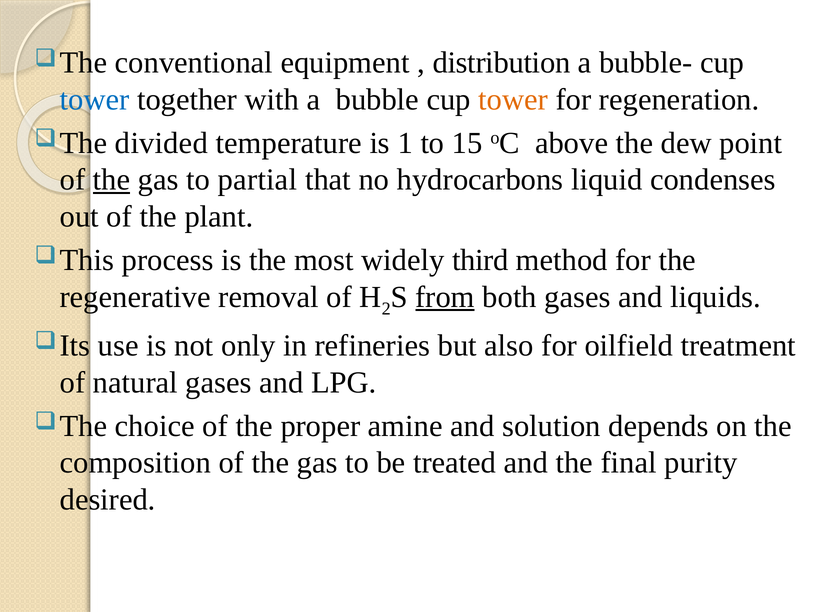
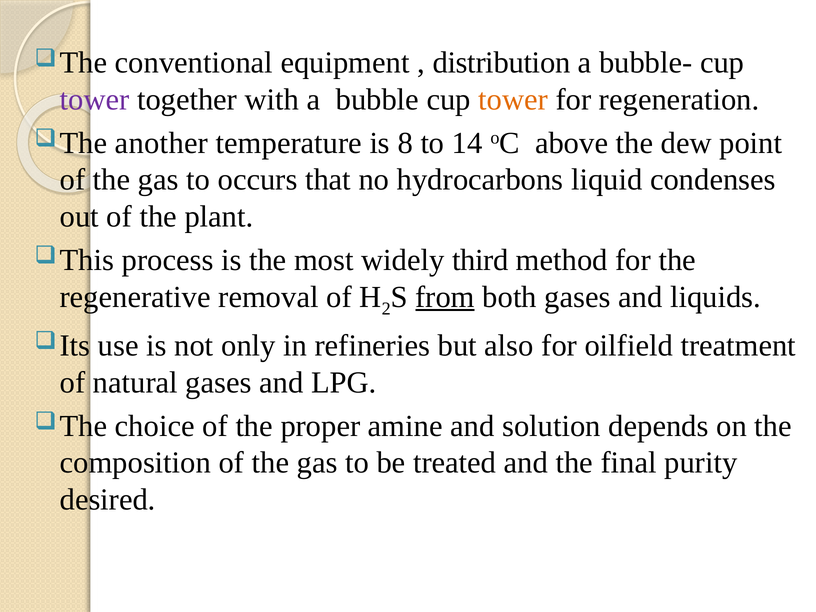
tower at (95, 100) colour: blue -> purple
divided: divided -> another
1: 1 -> 8
15: 15 -> 14
the at (112, 180) underline: present -> none
partial: partial -> occurs
